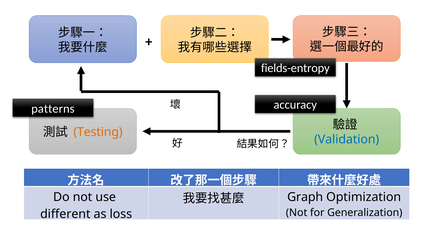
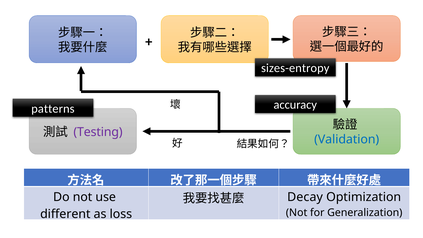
fields-entropy: fields-entropy -> sizes-entropy
Testing colour: orange -> purple
Graph: Graph -> Decay
